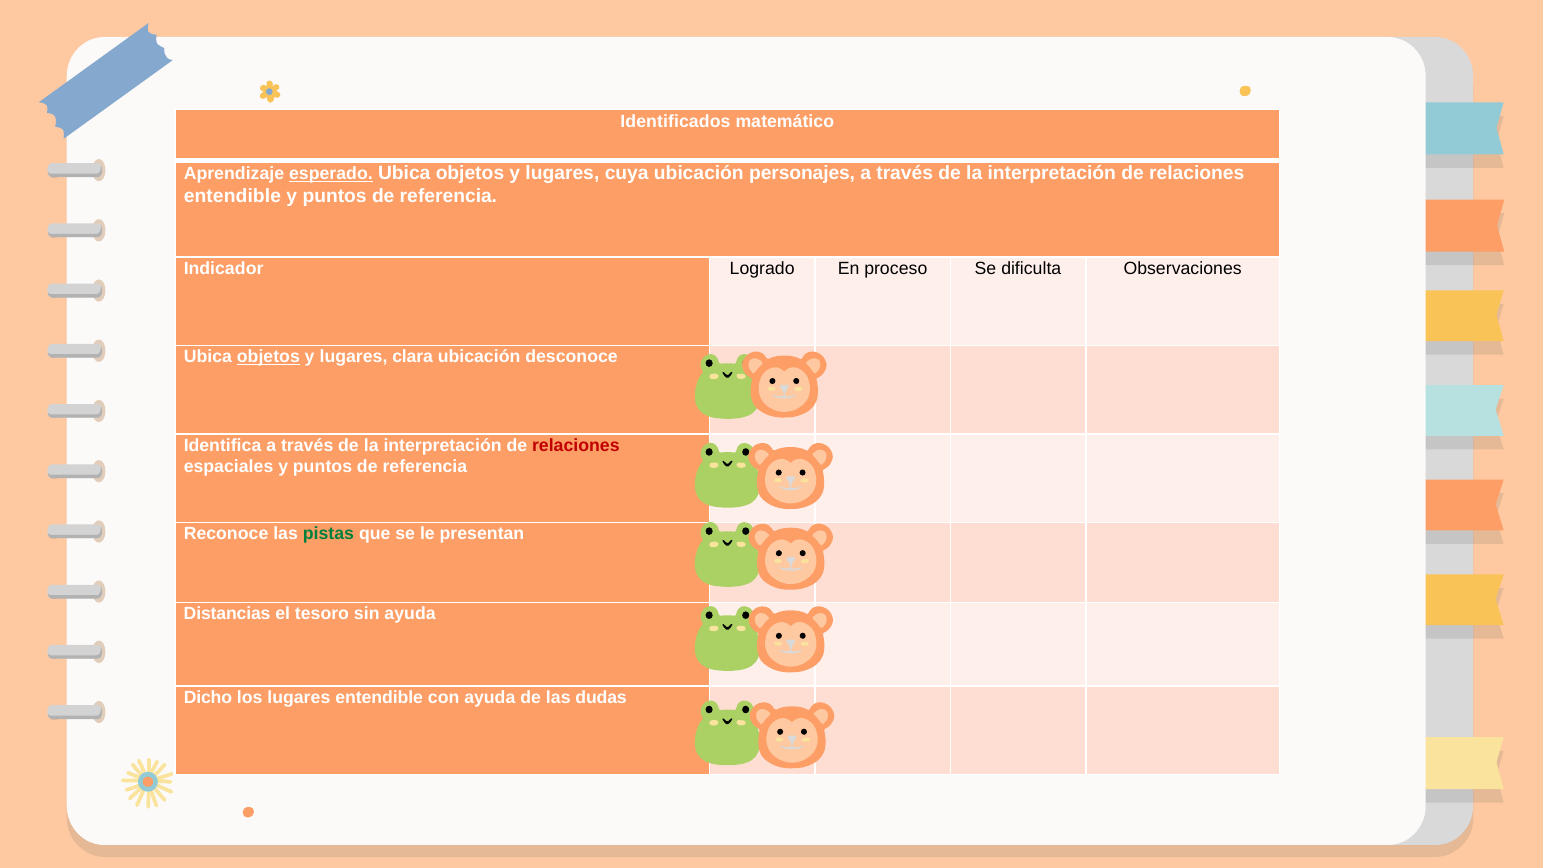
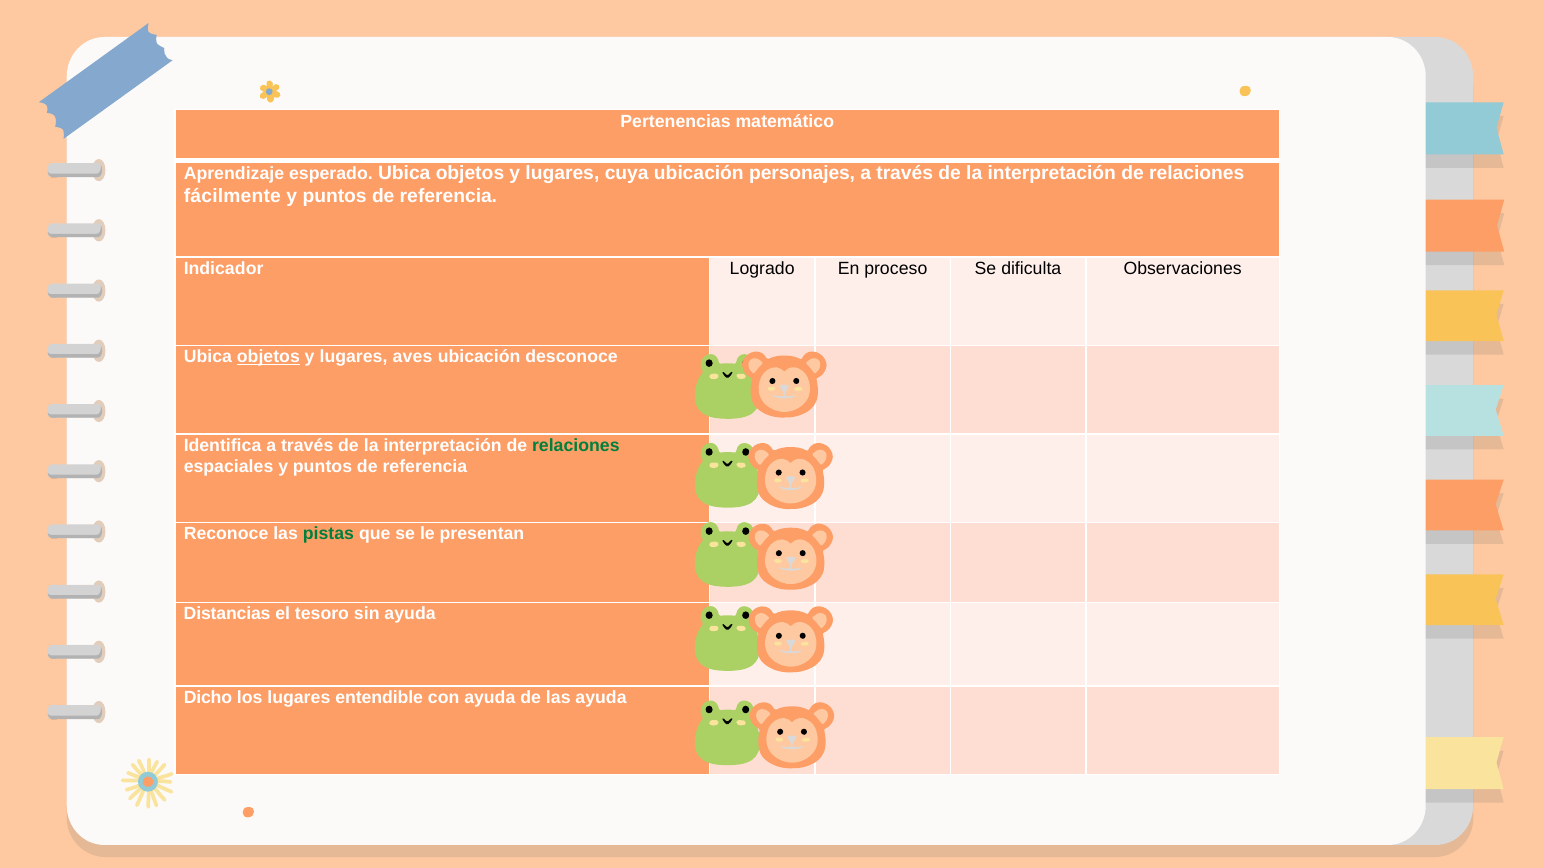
Identificados: Identificados -> Pertenencias
esperado underline: present -> none
entendible at (232, 196): entendible -> fácilmente
clara: clara -> aves
relaciones at (576, 445) colour: red -> green
las dudas: dudas -> ayuda
